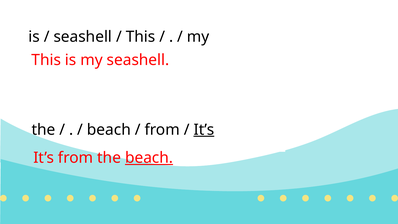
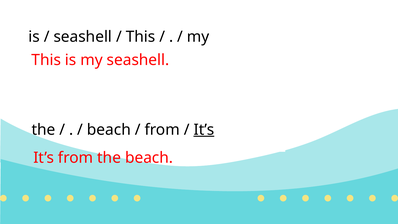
beach at (149, 158) underline: present -> none
